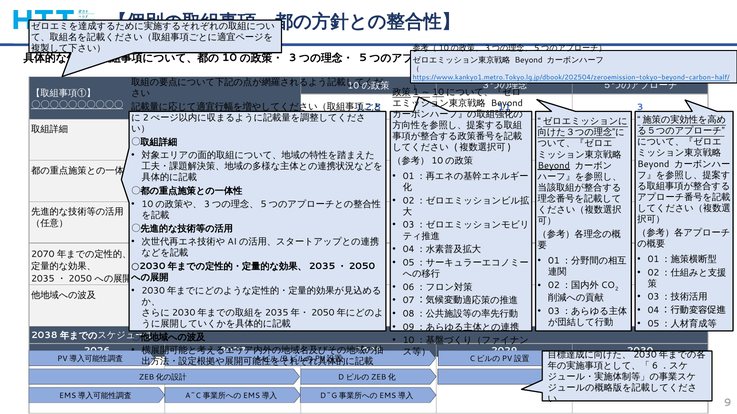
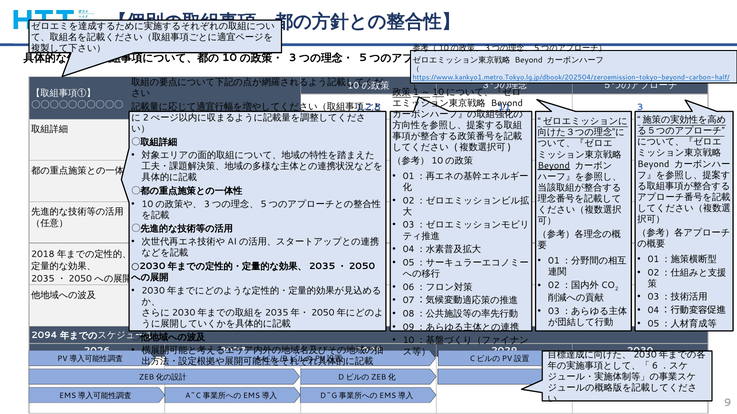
〇〇〇〇〇〇〇〇〇〇 underline: present -> none
2070: 2070 -> 2018
2038: 2038 -> 2094
